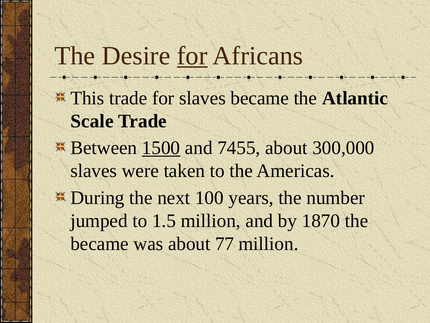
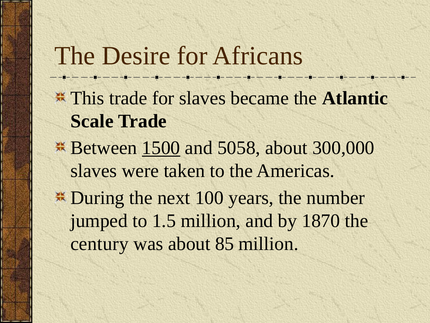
for at (192, 56) underline: present -> none
7455: 7455 -> 5058
became at (100, 243): became -> century
77: 77 -> 85
